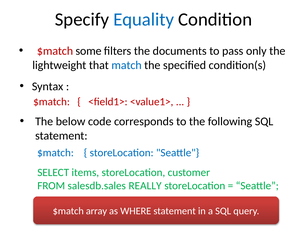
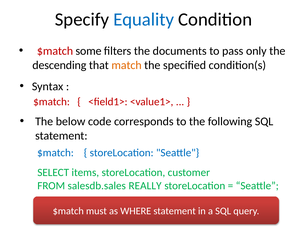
lightweight: lightweight -> descending
match colour: blue -> orange
array: array -> must
